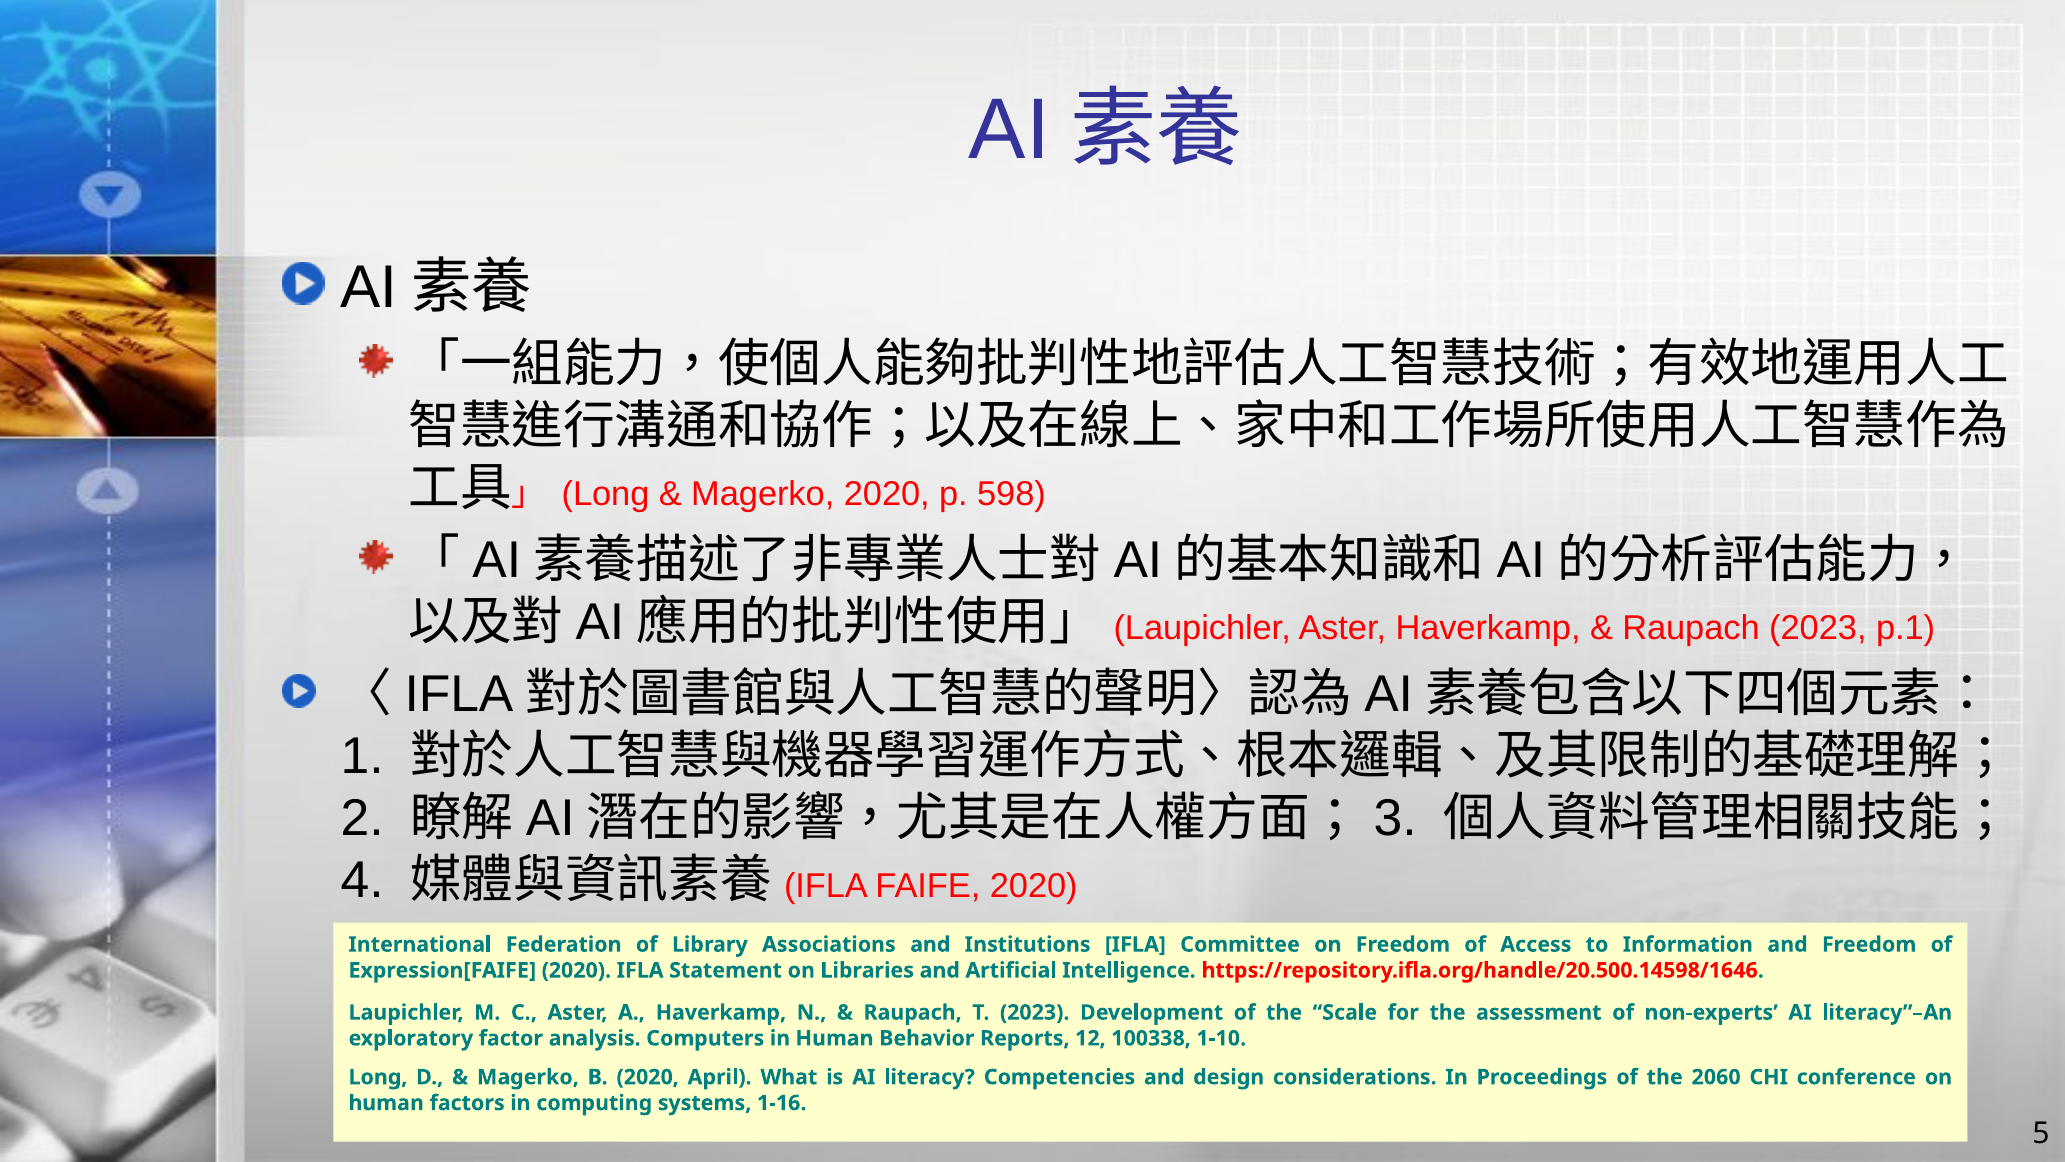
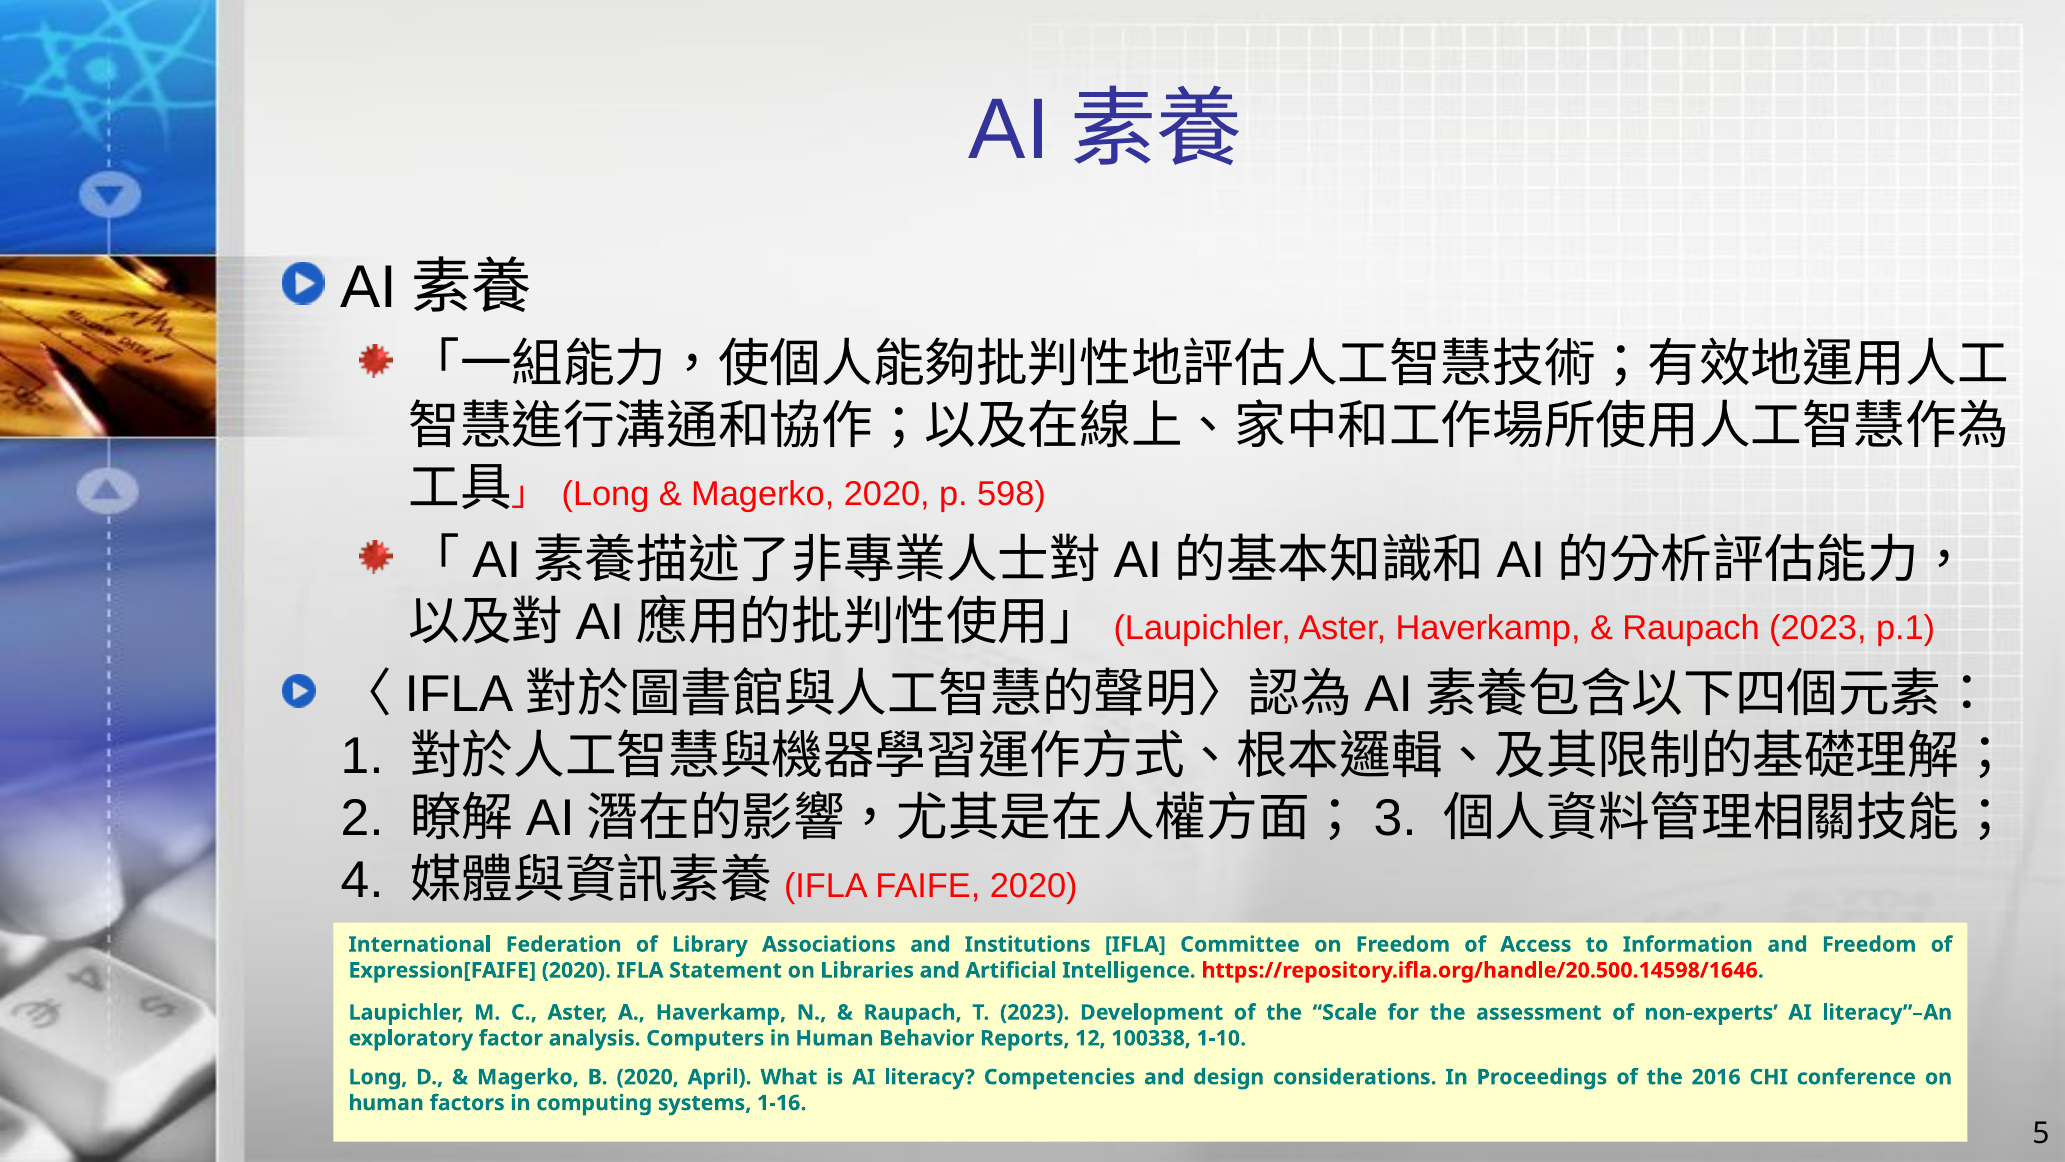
2060: 2060 -> 2016
